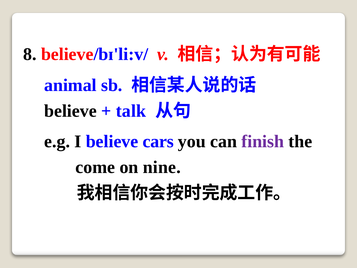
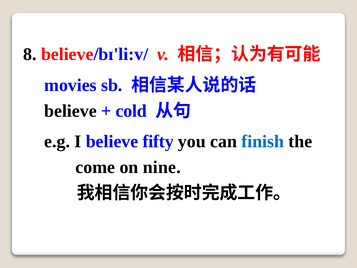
animal: animal -> movies
talk: talk -> cold
cars: cars -> fifty
finish colour: purple -> blue
